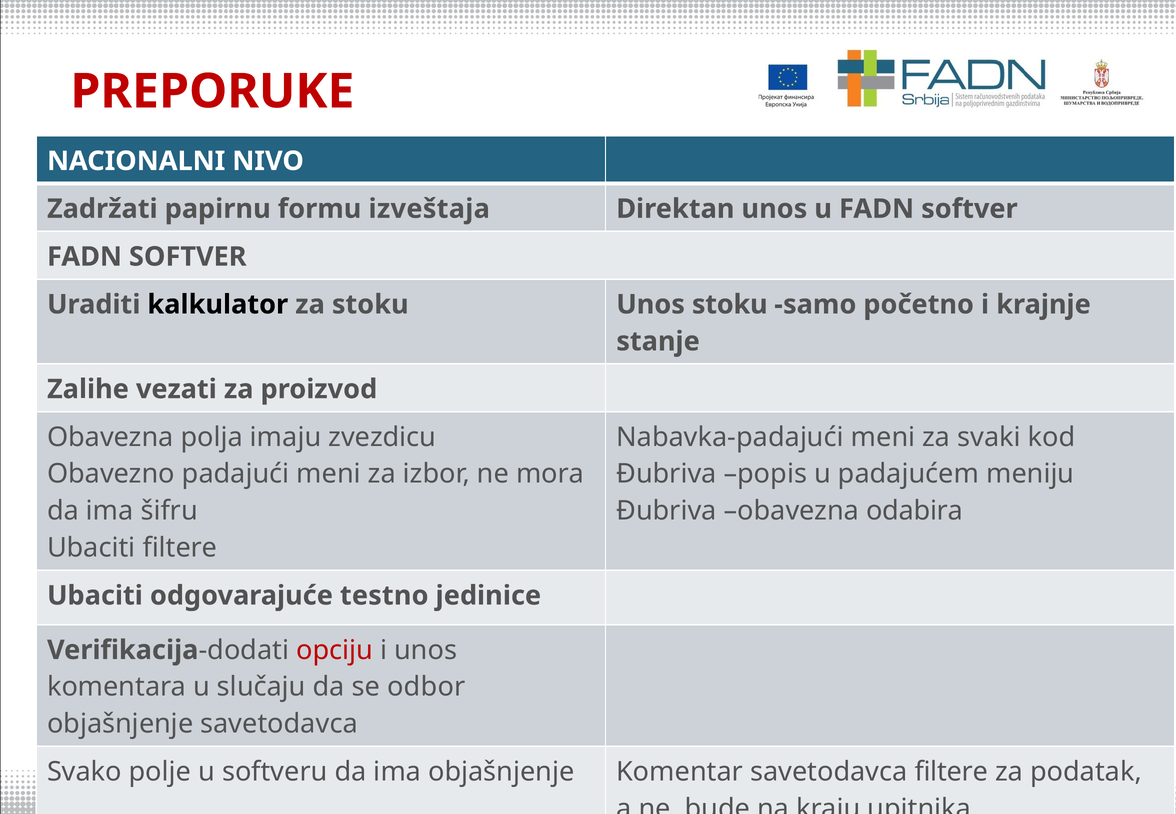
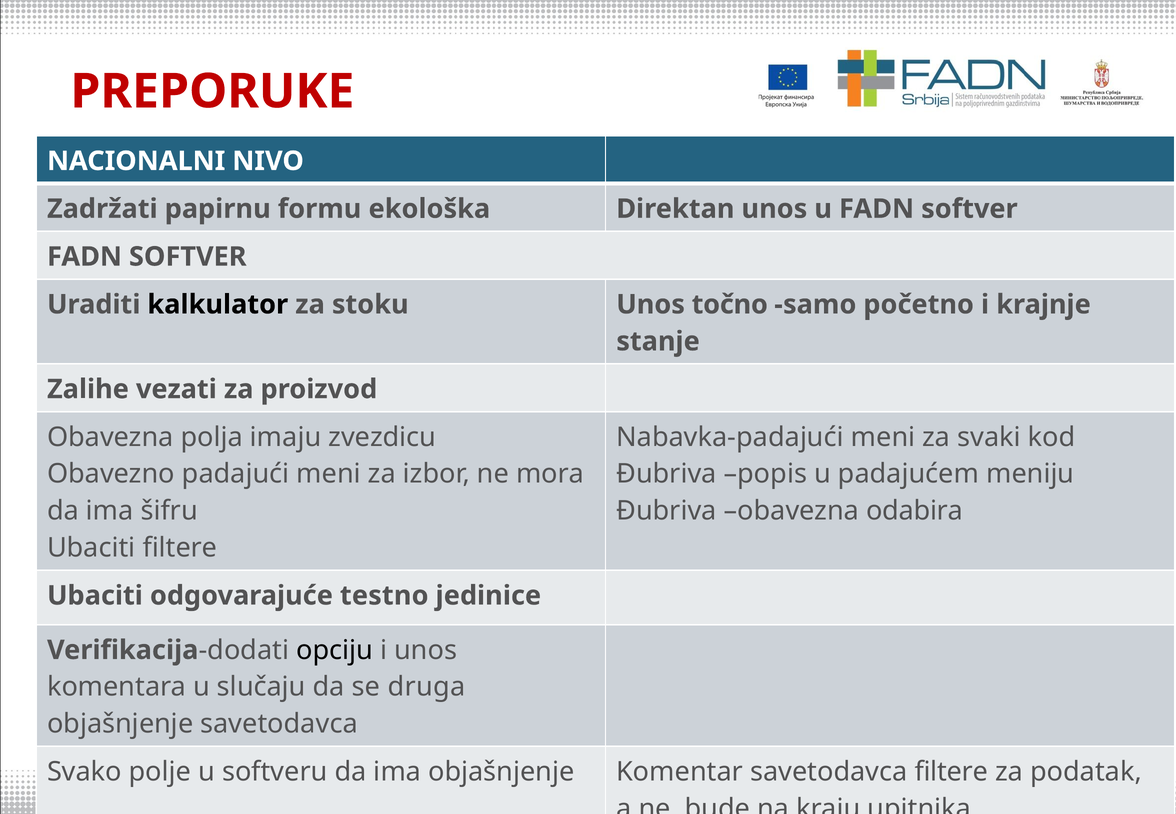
izveštaja: izveštaja -> ekološka
Unos stoku: stoku -> točno
opciju colour: red -> black
odbor: odbor -> druga
